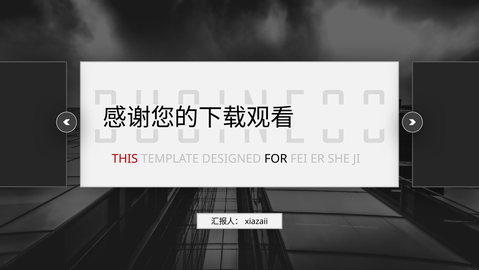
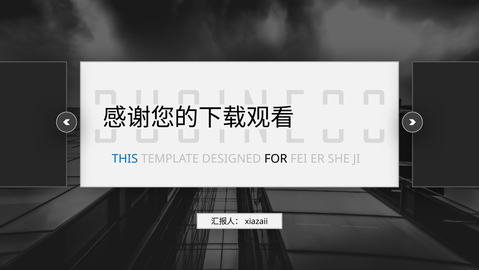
THIS colour: red -> blue
